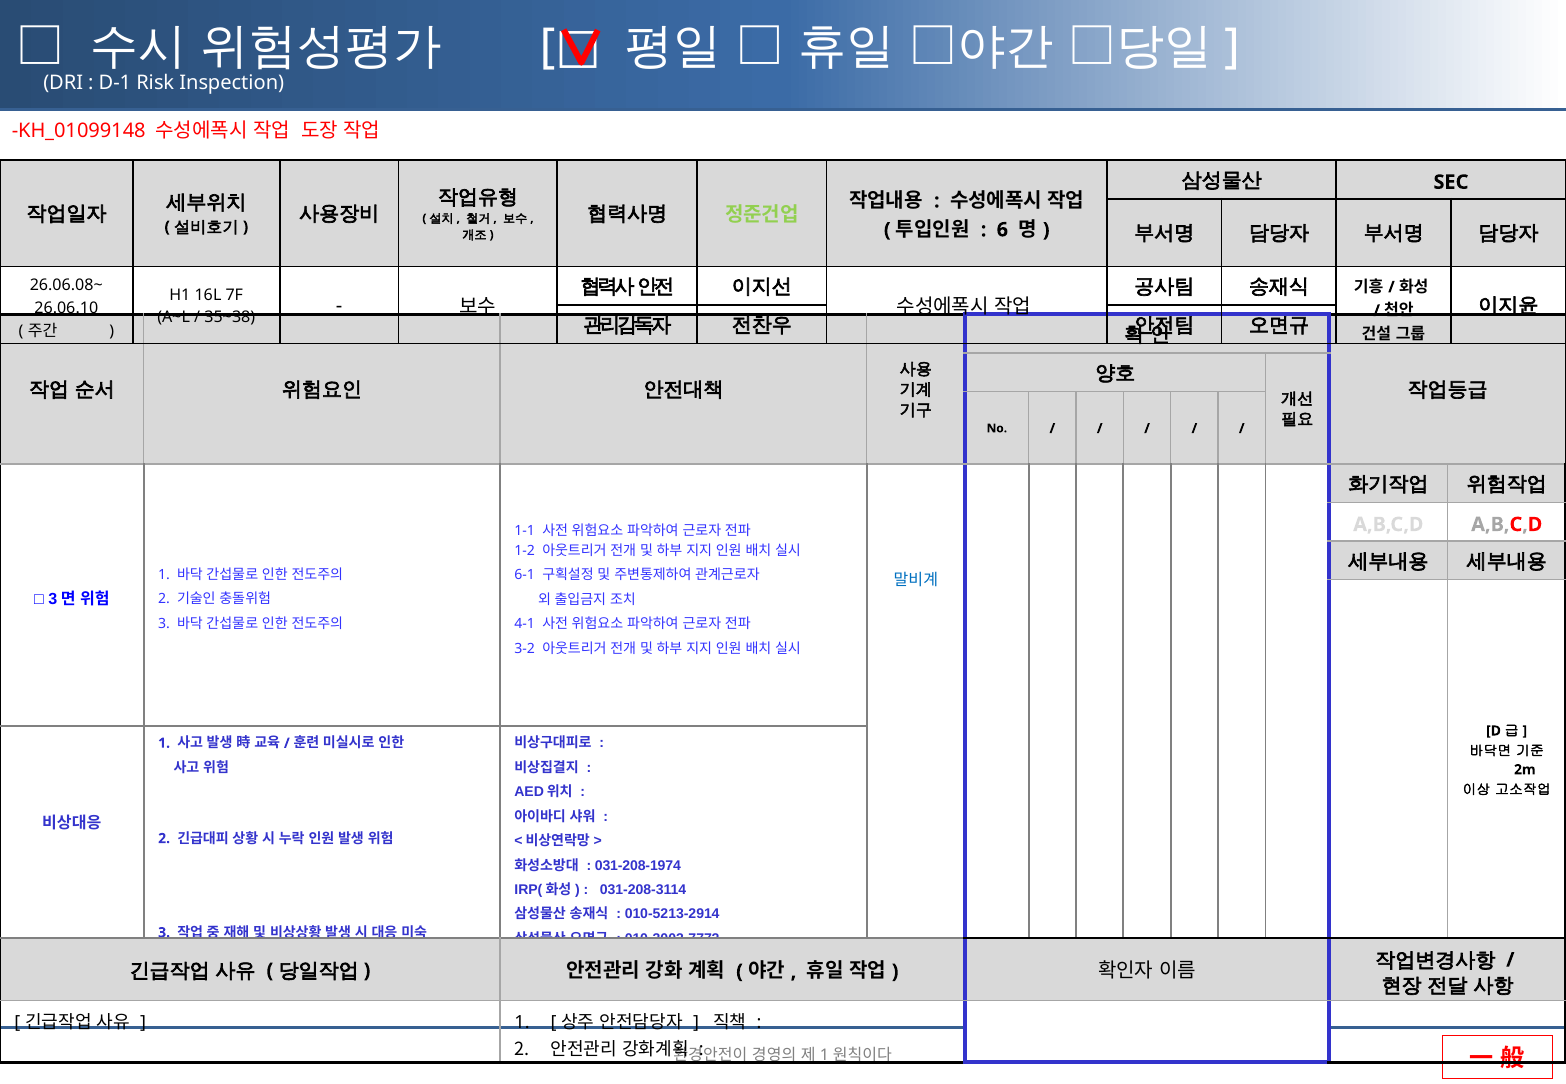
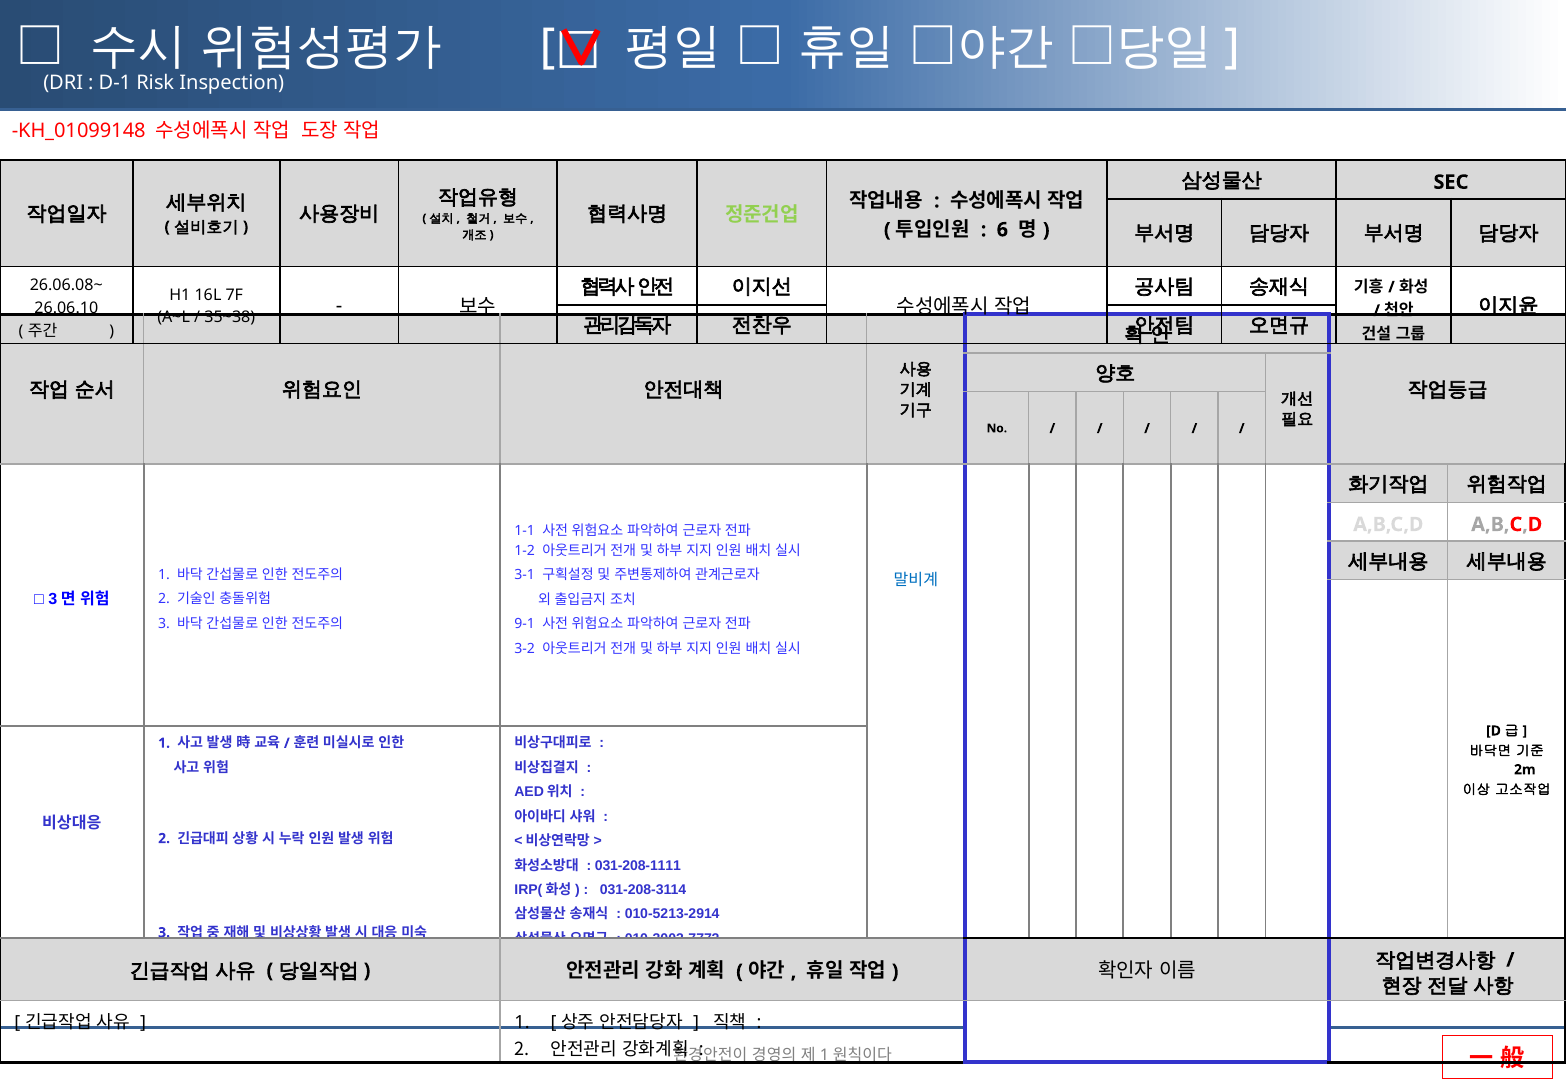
6-1: 6-1 -> 3-1
4-1: 4-1 -> 9-1
031-208-1974: 031-208-1974 -> 031-208-1111
